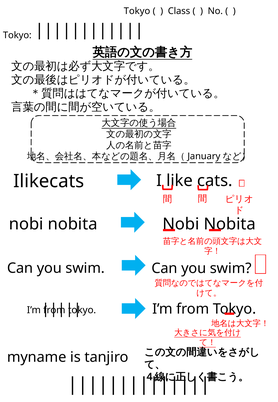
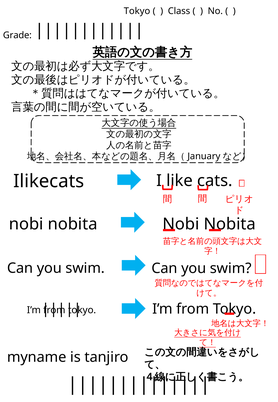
Tokyo at (17, 35): Tokyo -> Grade
